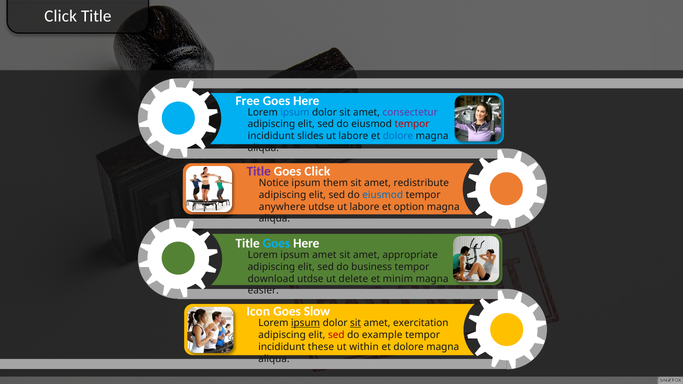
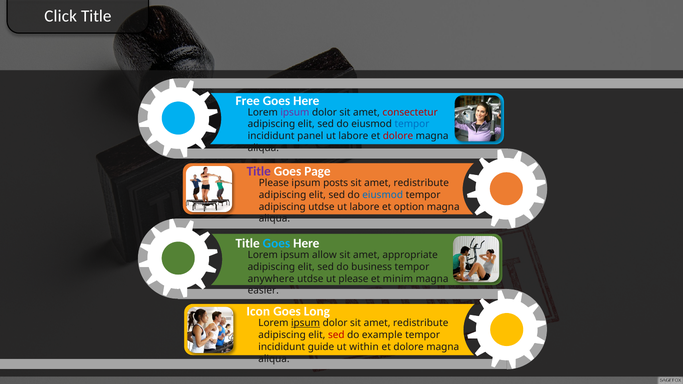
ipsum at (295, 112) colour: blue -> purple
consectetur colour: purple -> red
tempor at (412, 124) colour: red -> blue
slides: slides -> panel
dolore at (398, 136) colour: blue -> red
Goes Click: Click -> Page
Notice at (274, 183): Notice -> Please
them: them -> posts
anywhere at (282, 207): anywhere -> adipiscing
ipsum amet: amet -> allow
download: download -> anywhere
ut delete: delete -> please
Slow: Slow -> Long
sit at (356, 323) underline: present -> none
exercitation at (421, 323): exercitation -> redistribute
these: these -> guide
